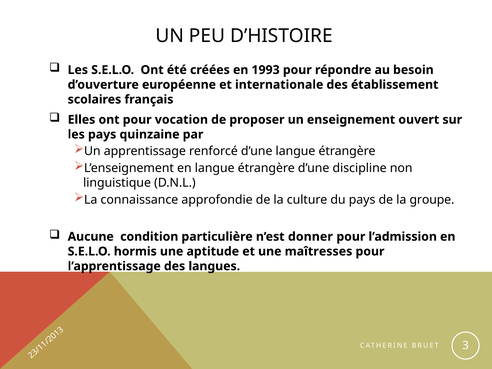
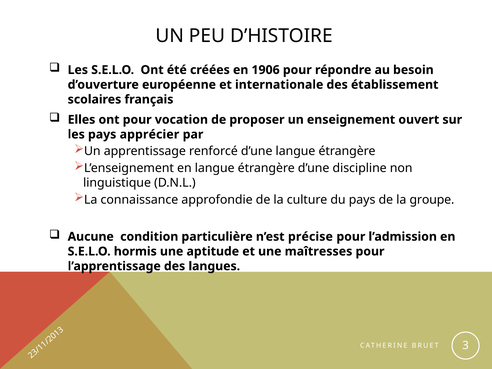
1993: 1993 -> 1906
quinzaine: quinzaine -> apprécier
donner: donner -> précise
